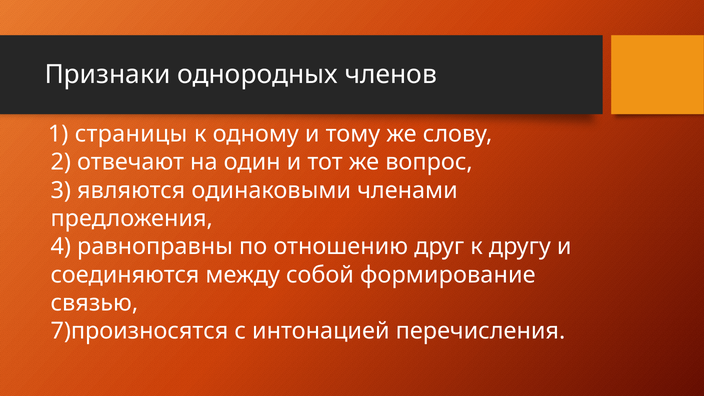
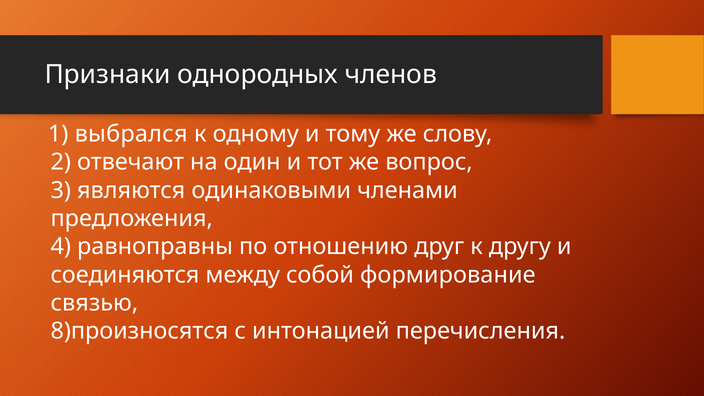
страницы: страницы -> выбрался
7)произносятся: 7)произносятся -> 8)произносятся
